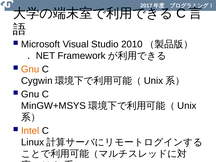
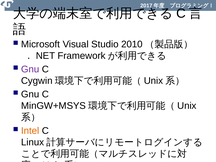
Gnu at (30, 69) colour: orange -> purple
